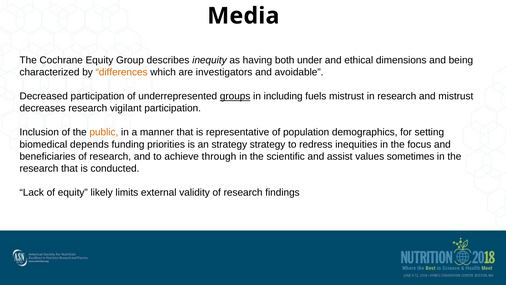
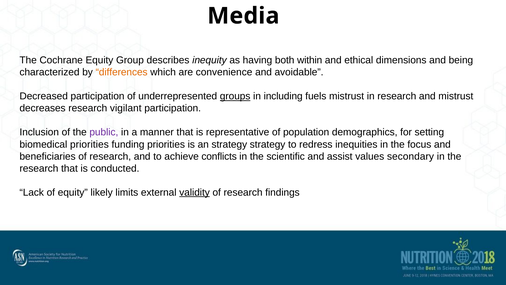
under: under -> within
investigators: investigators -> convenience
public colour: orange -> purple
biomedical depends: depends -> priorities
through: through -> conflicts
sometimes: sometimes -> secondary
validity underline: none -> present
